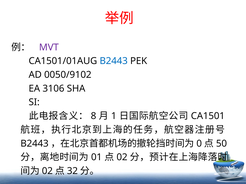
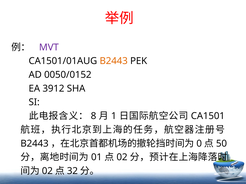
B2443 at (114, 61) colour: blue -> orange
0050/9102: 0050/9102 -> 0050/0152
3106: 3106 -> 3912
